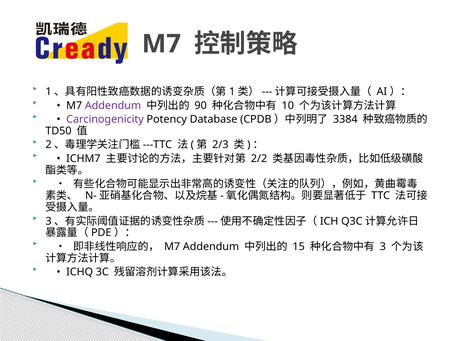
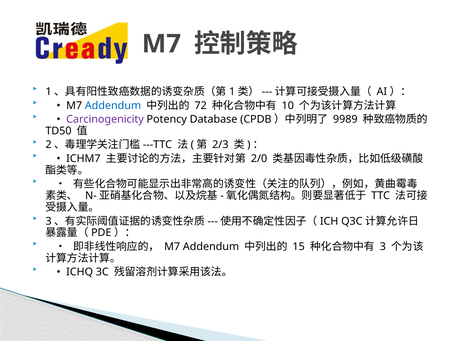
Addendum at (113, 106) colour: purple -> blue
90: 90 -> 72
3384: 3384 -> 9989
2/2: 2/2 -> 2/0
